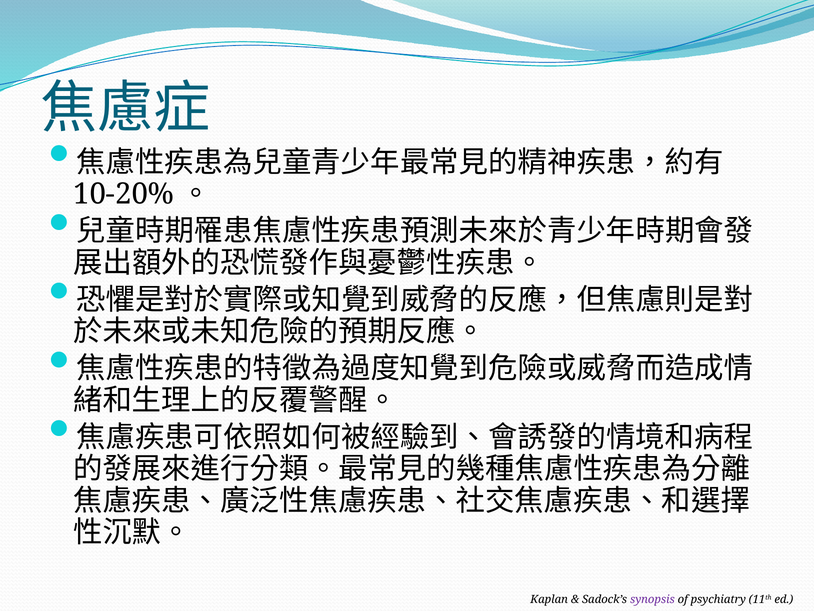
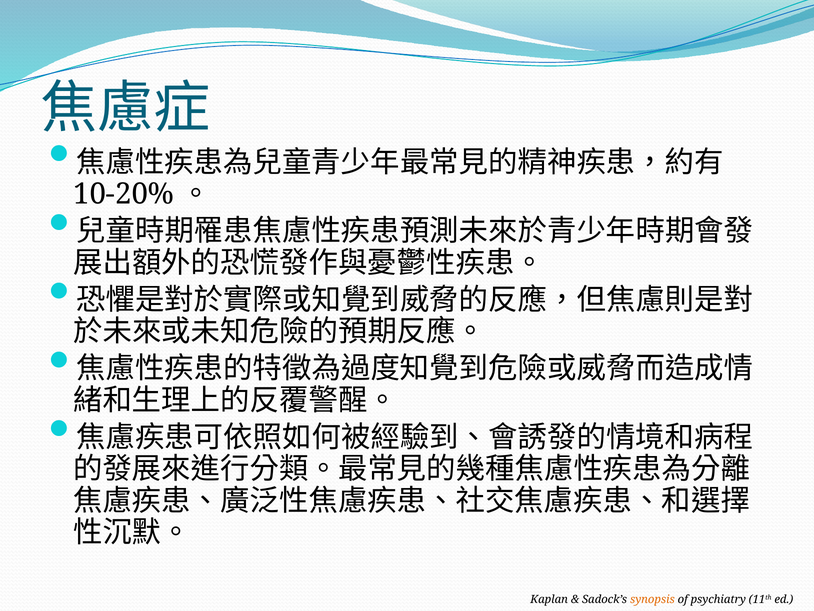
synopsis colour: purple -> orange
